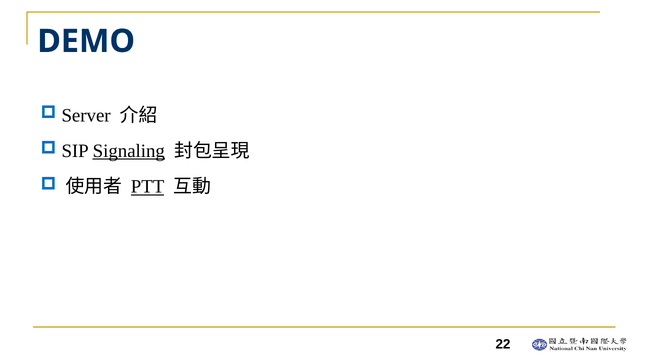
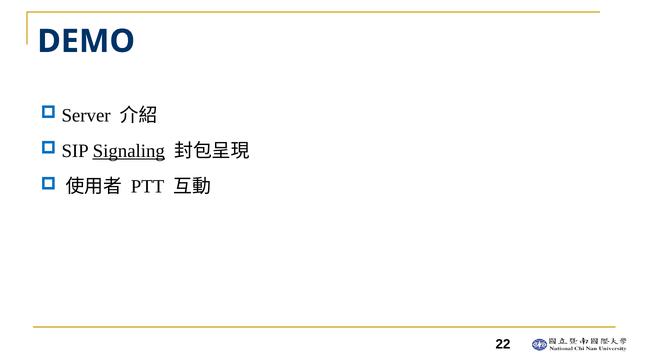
PTT underline: present -> none
